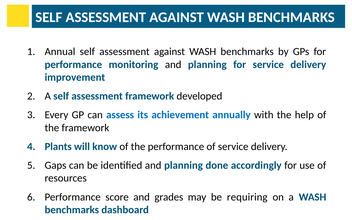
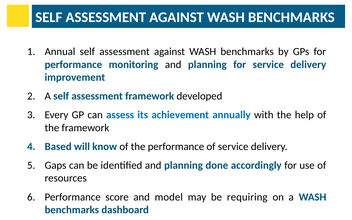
Plants: Plants -> Based
grades: grades -> model
